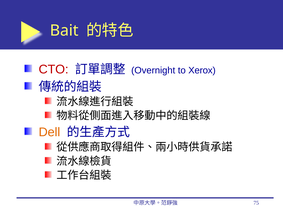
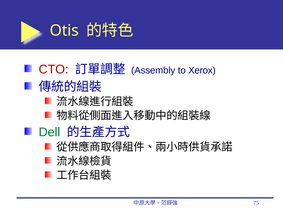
Bait: Bait -> Otis
Overnight: Overnight -> Assembly
Dell colour: orange -> green
